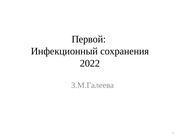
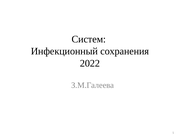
Первой: Первой -> Систем
